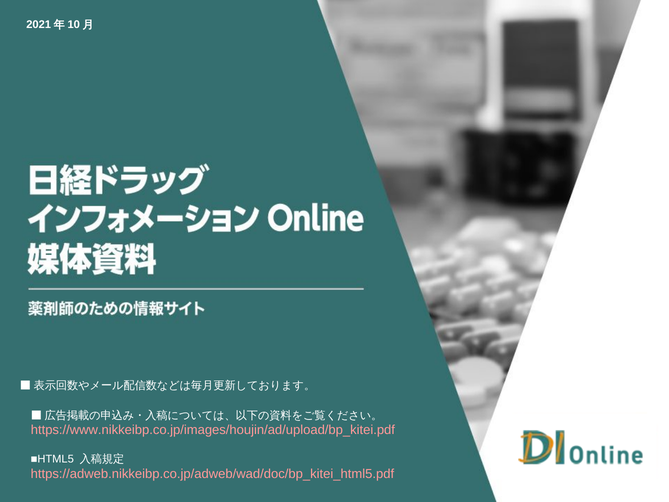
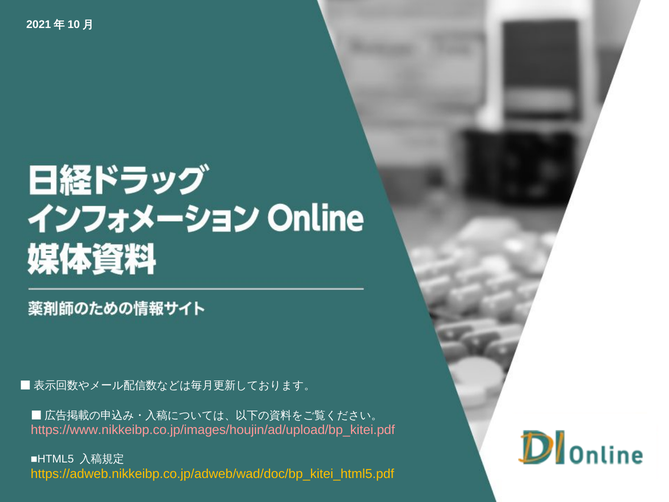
https://adweb.nikkeibp.co.jp/adweb/wad/doc/bp_kitei_html5.pdf colour: pink -> yellow
